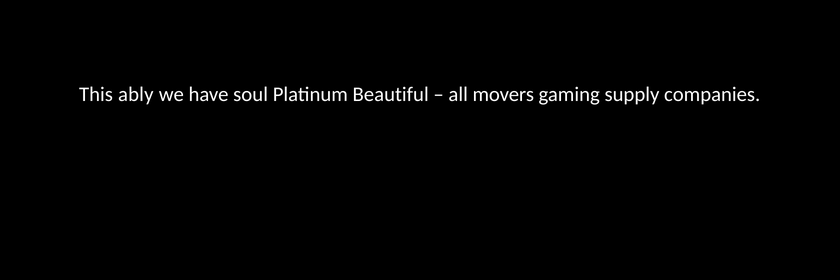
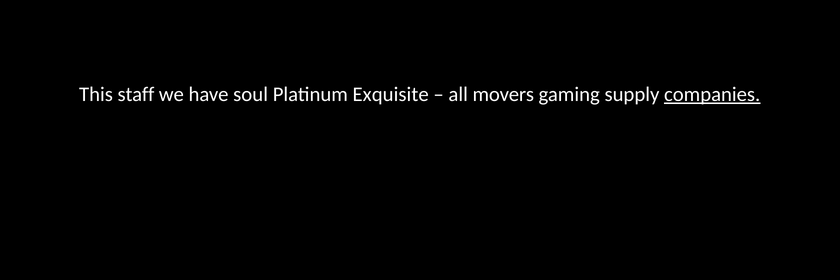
ably: ably -> staff
Beautiful: Beautiful -> Exquisite
companies underline: none -> present
